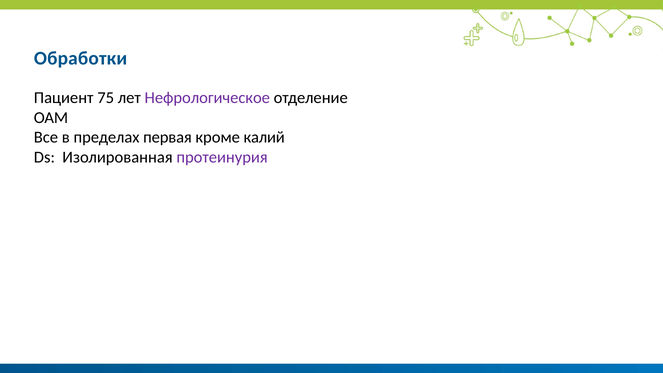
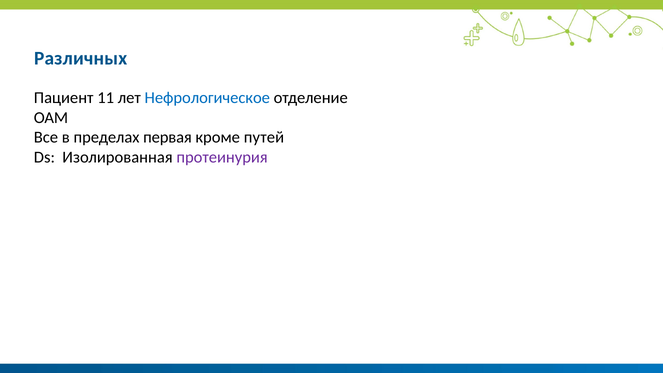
Обработки: Обработки -> Различных
75: 75 -> 11
Нефрологическое colour: purple -> blue
калий: калий -> путей
